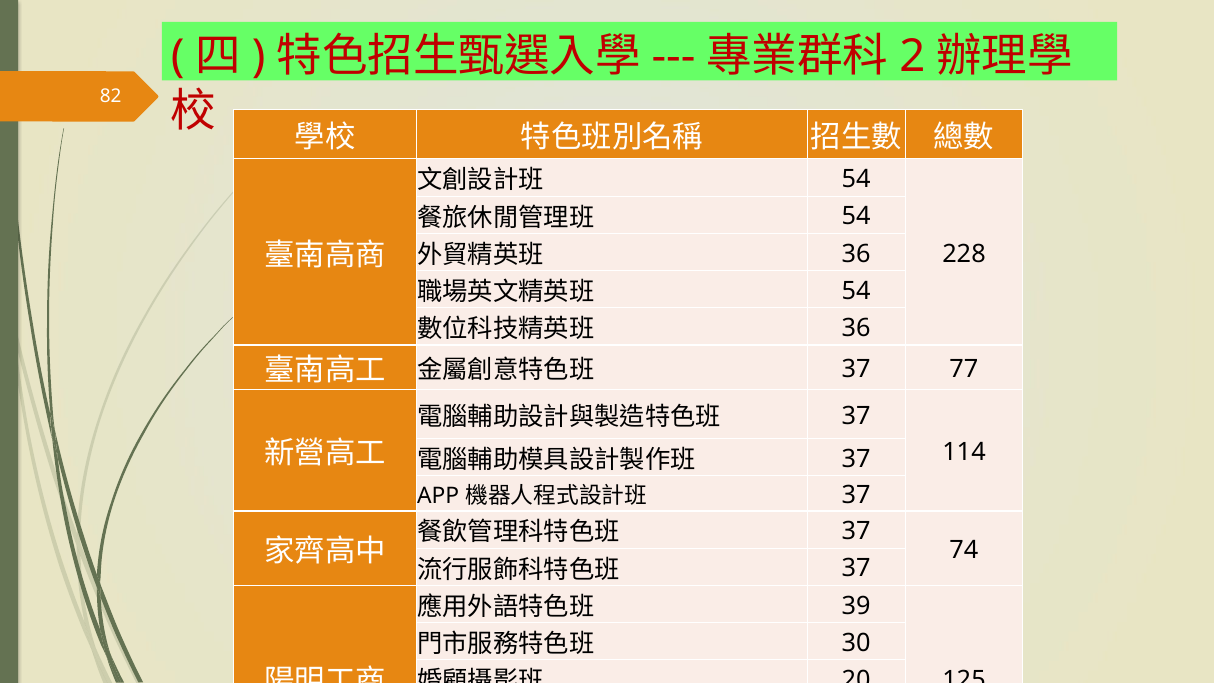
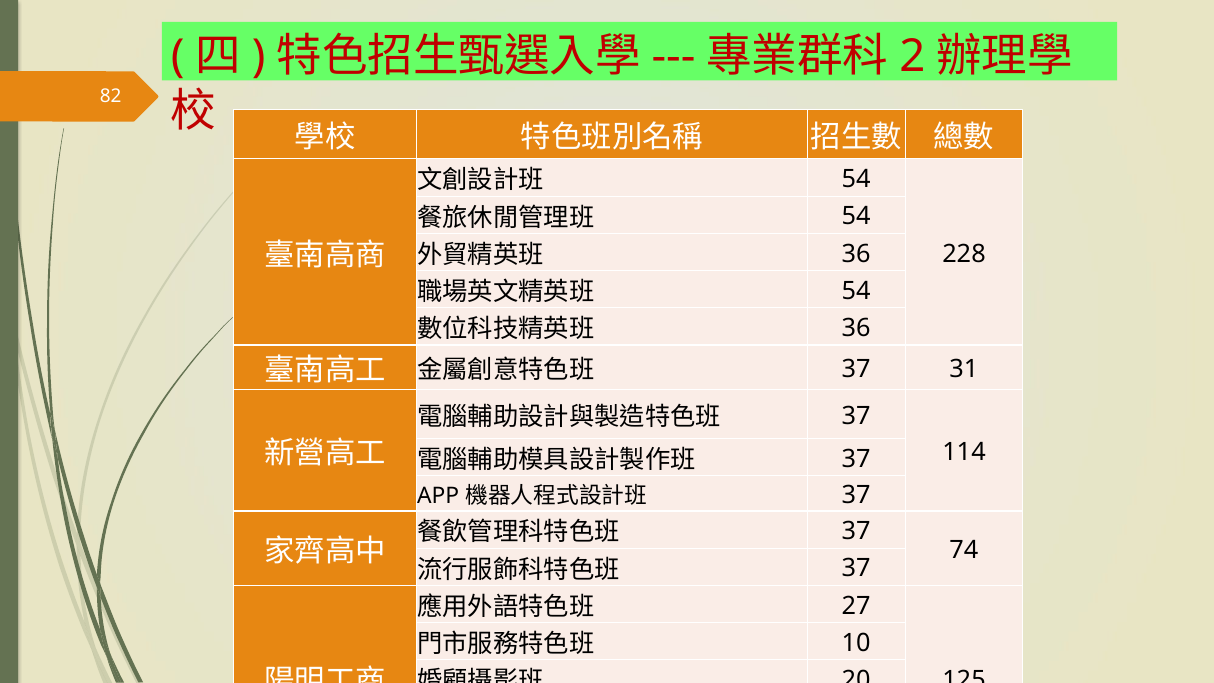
77: 77 -> 31
39: 39 -> 27
30: 30 -> 10
